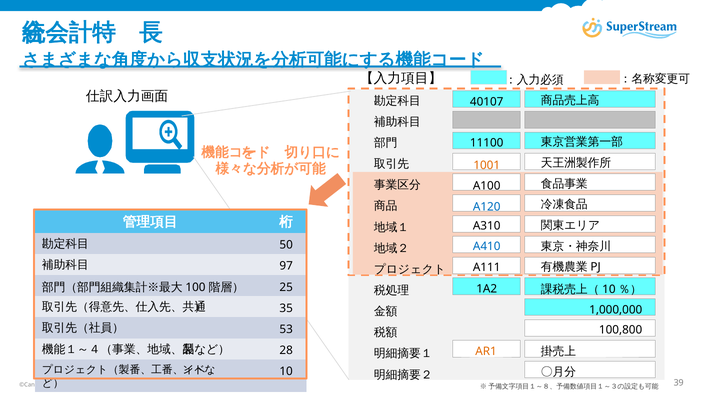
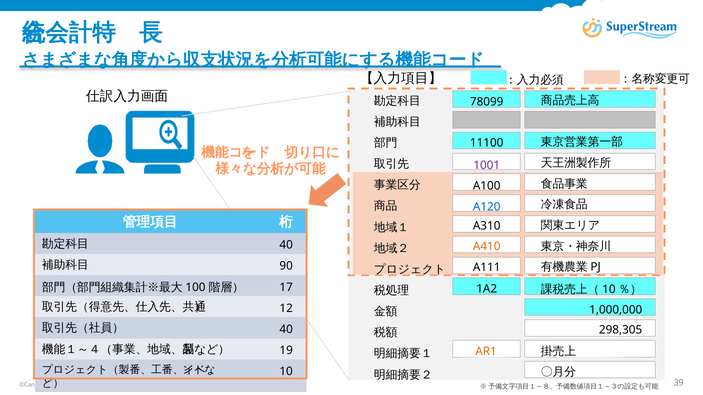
40107: 40107 -> 78099
1001 colour: orange -> purple
50 at (286, 245): 50 -> 40
A410 colour: blue -> orange
97: 97 -> 90
25: 25 -> 17
35: 35 -> 12
53 at (286, 330): 53 -> 40
100,800: 100,800 -> 298,305
28: 28 -> 19
